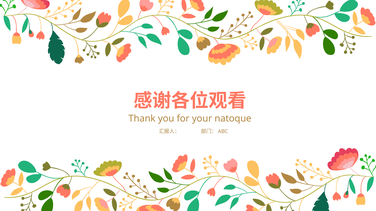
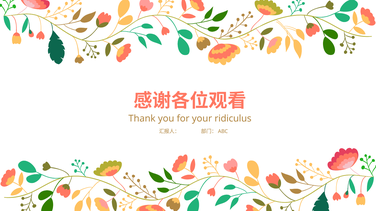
natoque: natoque -> ridiculus
